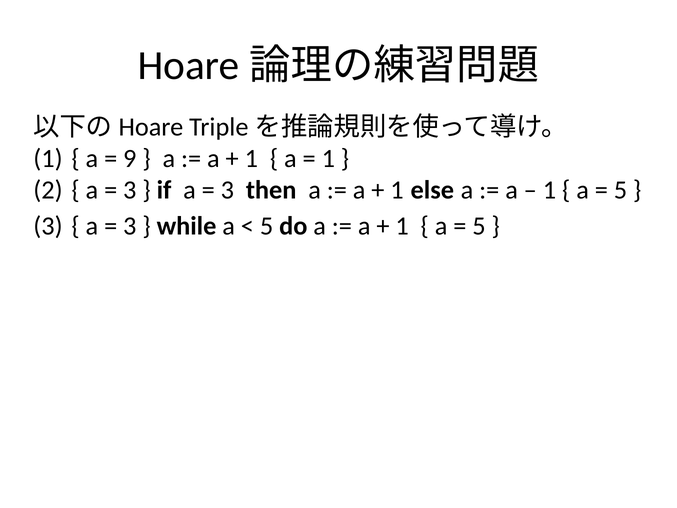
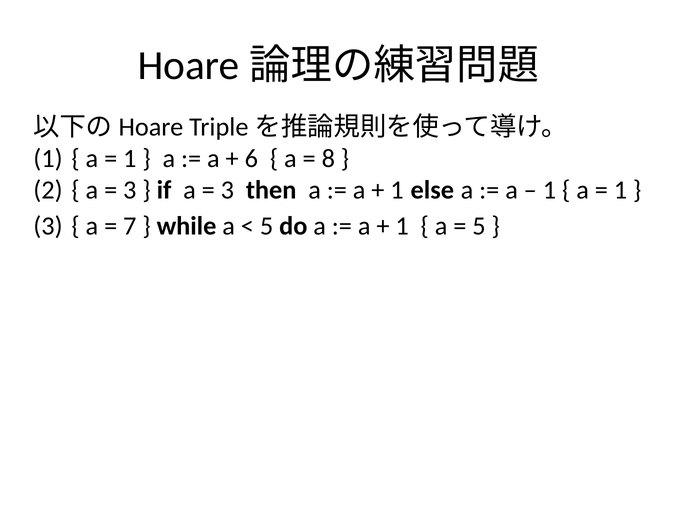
9 at (130, 158): 9 -> 1
1 at (251, 158): 1 -> 6
1 at (328, 158): 1 -> 8
5 at (620, 190): 5 -> 1
3 at (130, 226): 3 -> 7
